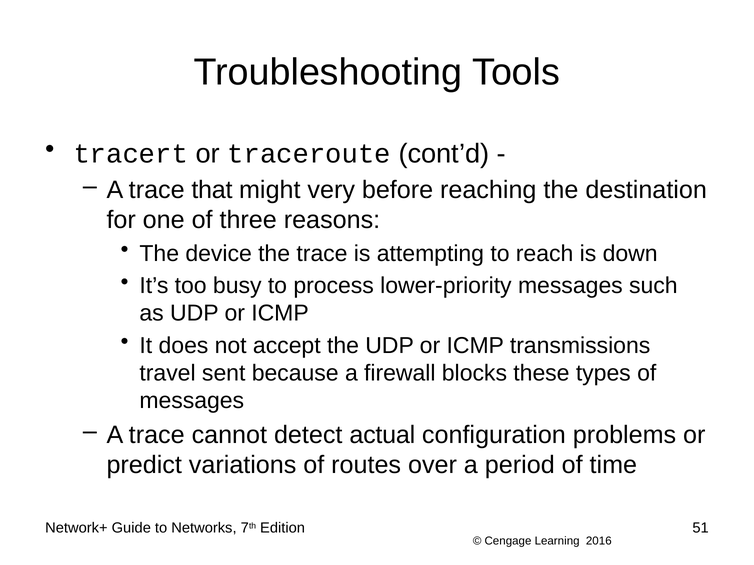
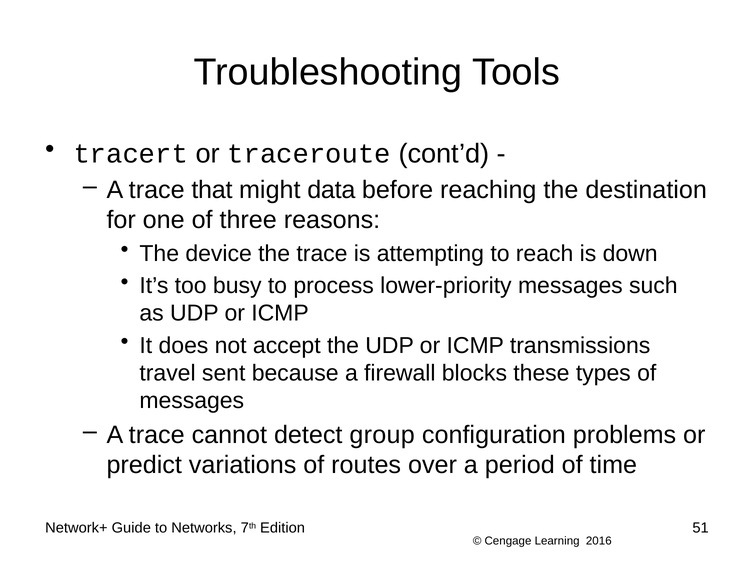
very: very -> data
actual: actual -> group
